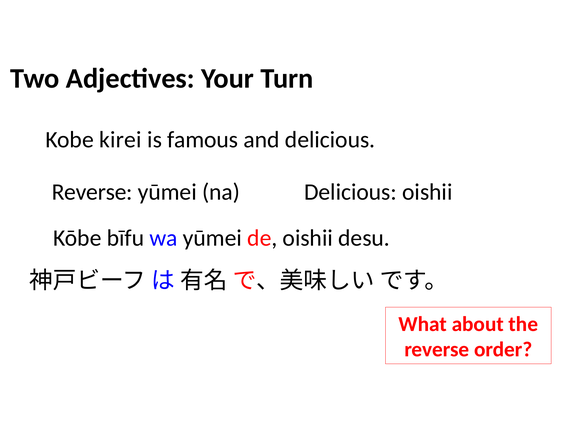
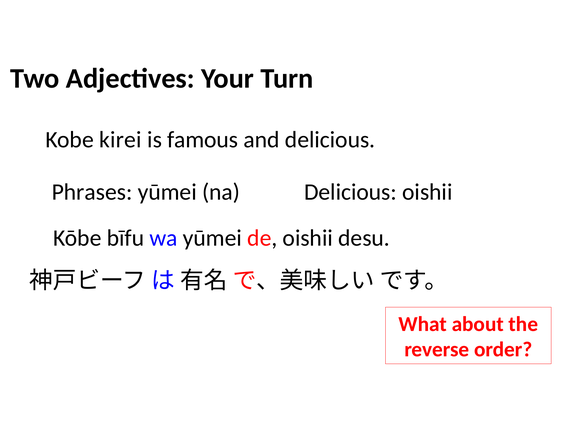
Reverse at (92, 192): Reverse -> Phrases
